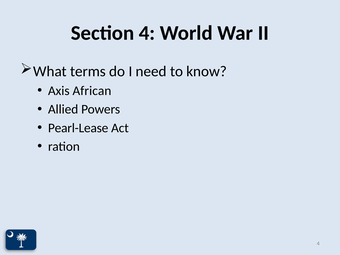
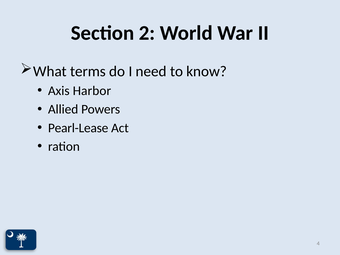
Section 4: 4 -> 2
African: African -> Harbor
